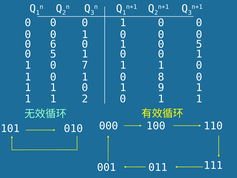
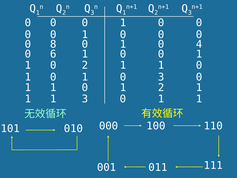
6: 6 -> 8
1 0 5: 5 -> 4
5 at (53, 54): 5 -> 6
0 7: 7 -> 2
0 8: 8 -> 3
1 9: 9 -> 2
1 2: 2 -> 3
